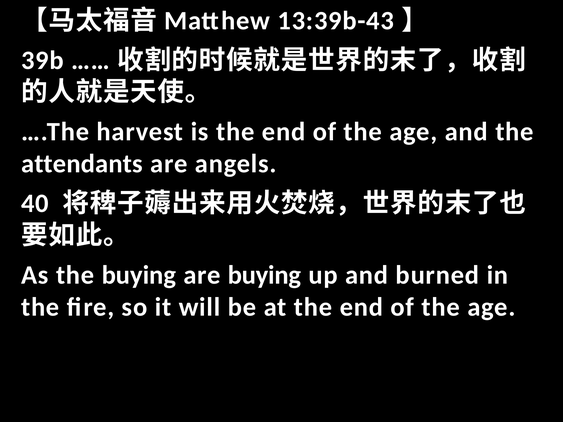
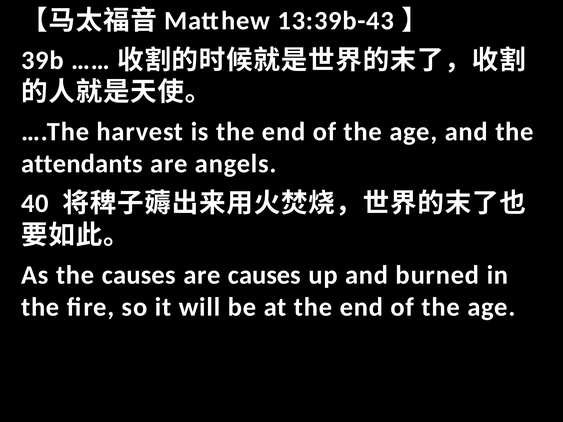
the buying: buying -> causes
are buying: buying -> causes
